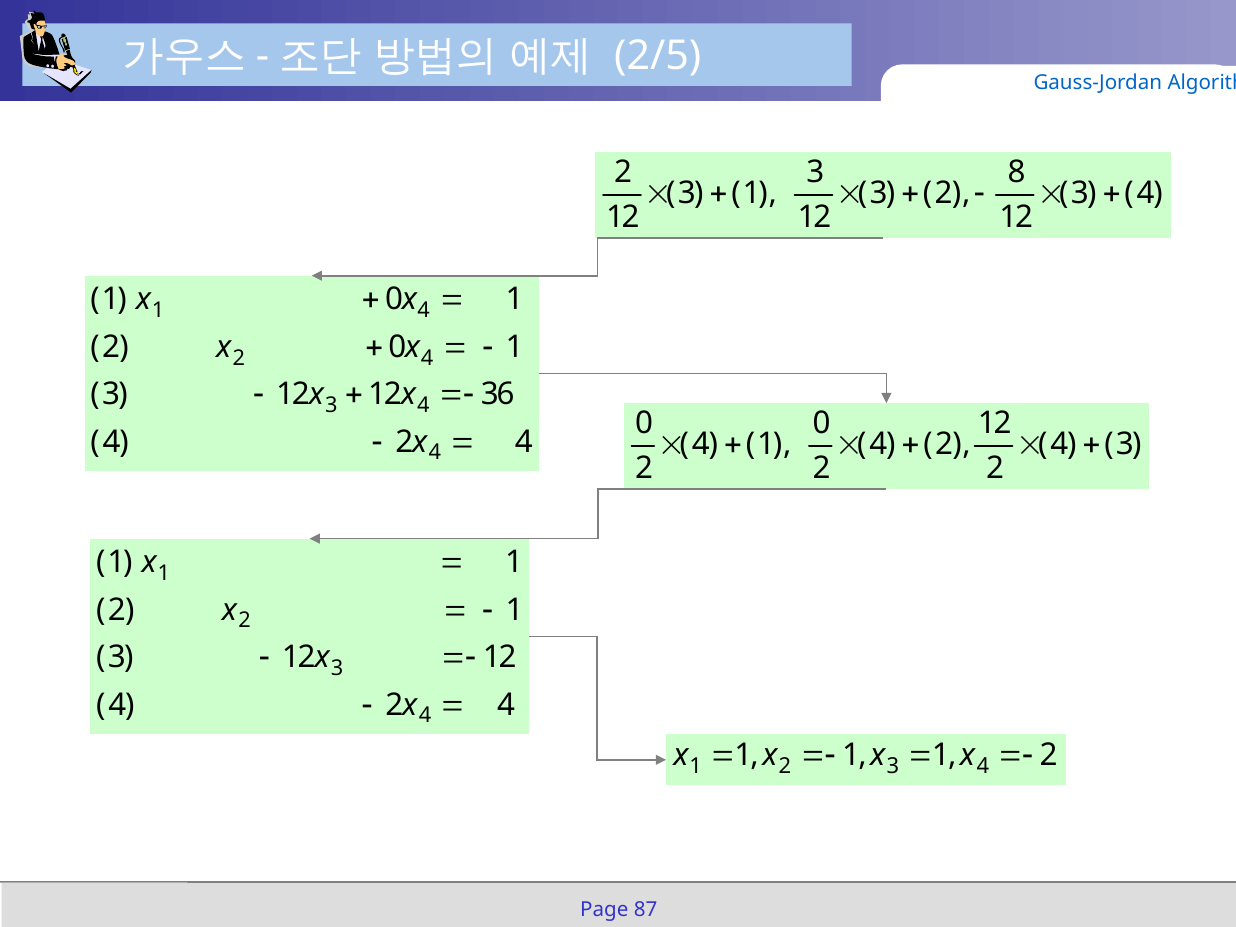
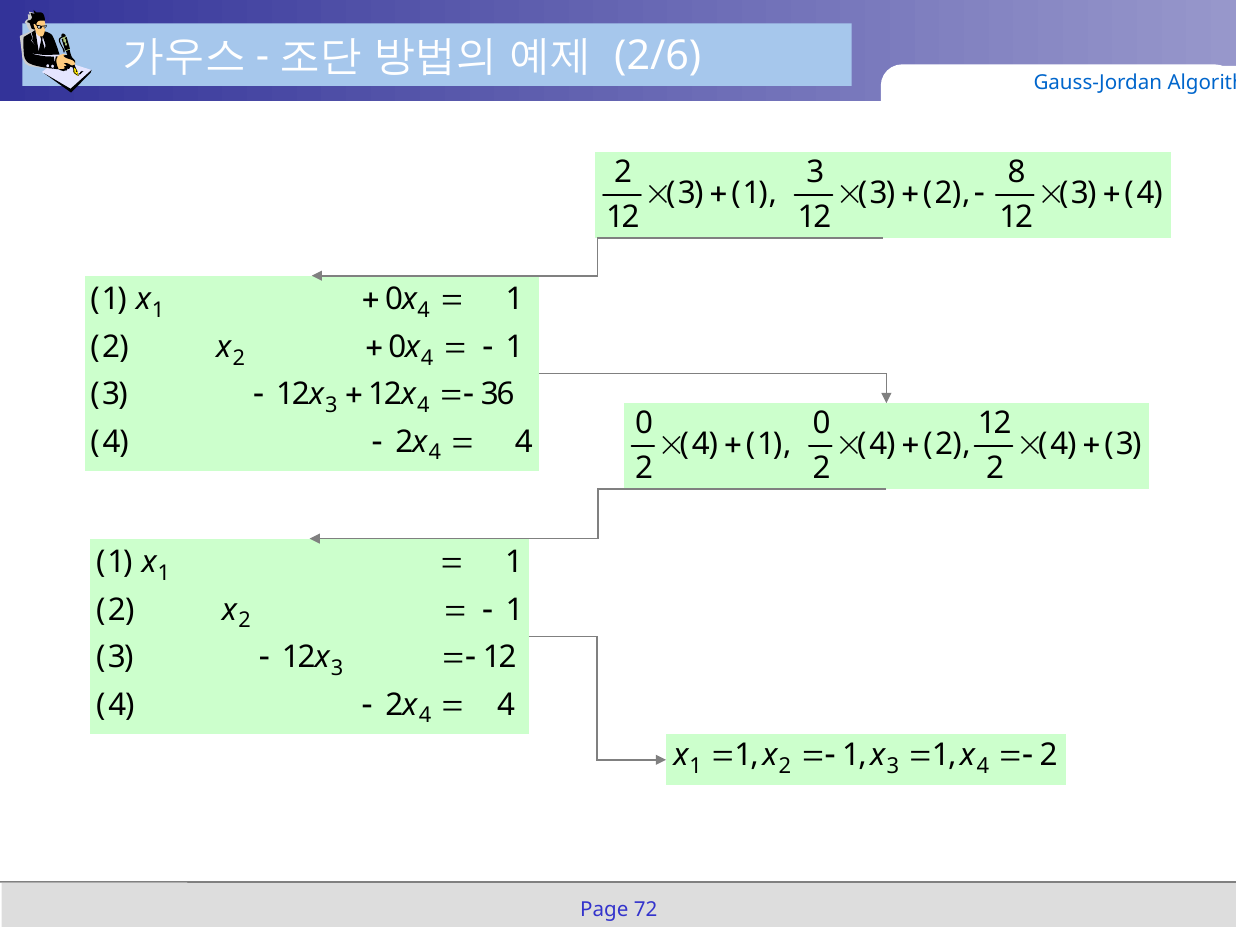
2/5: 2/5 -> 2/6
87: 87 -> 72
